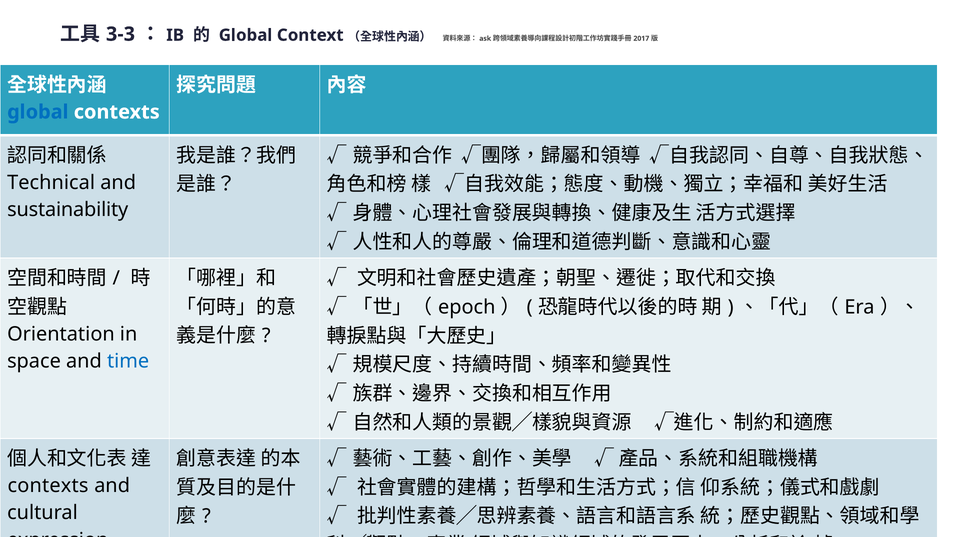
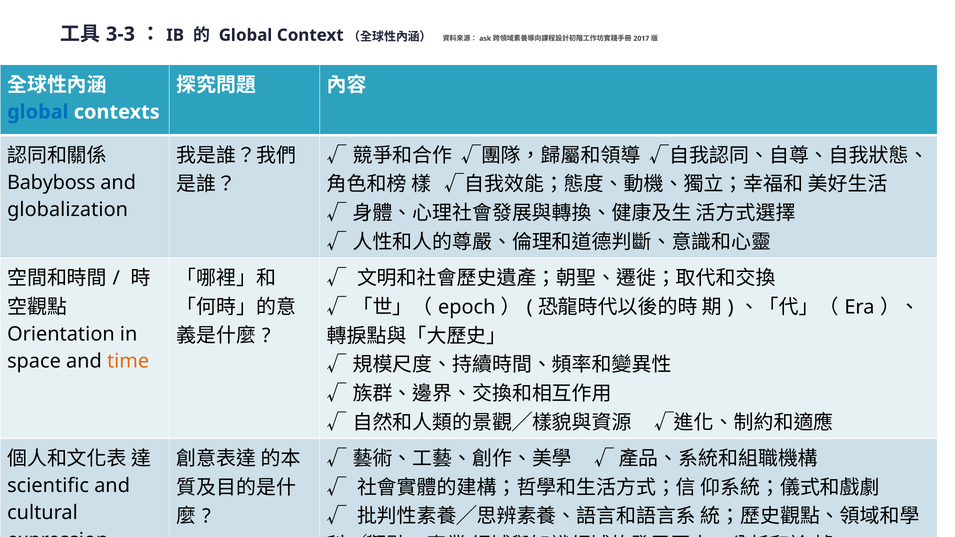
Technical: Technical -> Babyboss
sustainability: sustainability -> globalization
time colour: blue -> orange
contexts at (48, 486): contexts -> scientific
